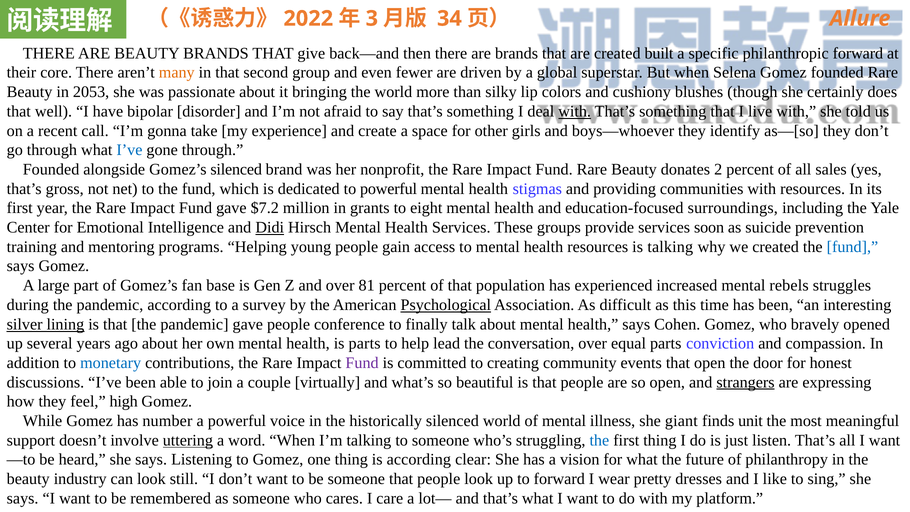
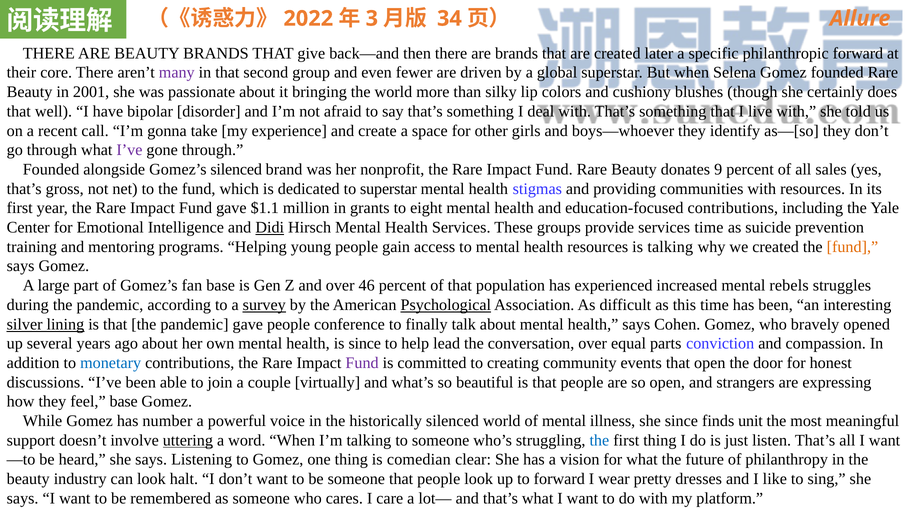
built: built -> later
many colour: orange -> purple
2053: 2053 -> 2001
with at (575, 111) underline: present -> none
I’ve at (129, 150) colour: blue -> purple
2: 2 -> 9
to powerful: powerful -> superstar
$7.2: $7.2 -> $1.1
education-focused surroundings: surroundings -> contributions
services soon: soon -> time
fund at (852, 247) colour: blue -> orange
81: 81 -> 46
survey underline: none -> present
is parts: parts -> since
strangers underline: present -> none
feel high: high -> base
she giant: giant -> since
is according: according -> comedian
still: still -> halt
